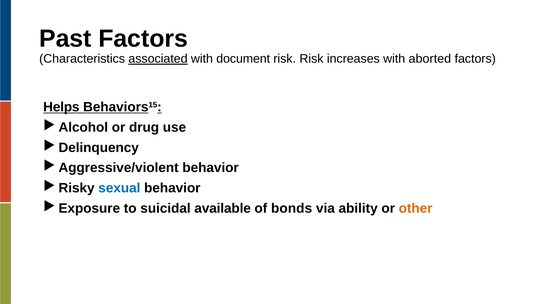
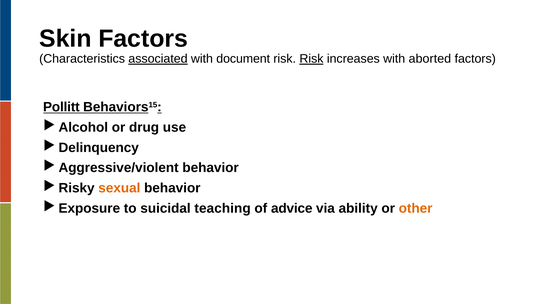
Past: Past -> Skin
Risk at (311, 59) underline: none -> present
Helps: Helps -> Pollitt
sexual colour: blue -> orange
available: available -> teaching
bonds: bonds -> advice
